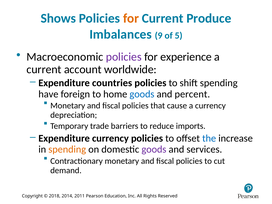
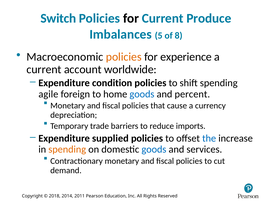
Shows: Shows -> Switch
for at (131, 18) colour: orange -> black
9: 9 -> 5
5: 5 -> 8
policies at (124, 57) colour: purple -> orange
countries: countries -> condition
have: have -> agile
Expenditure currency: currency -> supplied
goods at (154, 149) colour: purple -> blue
